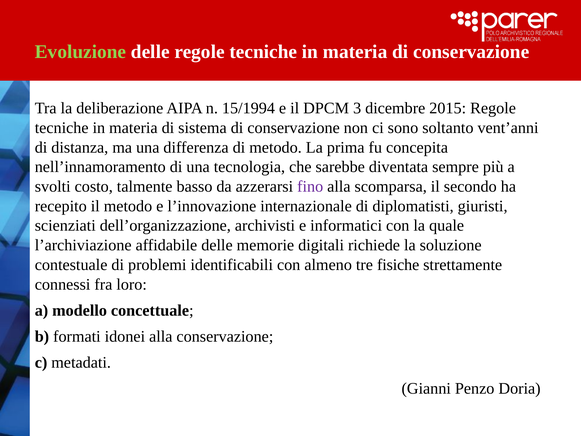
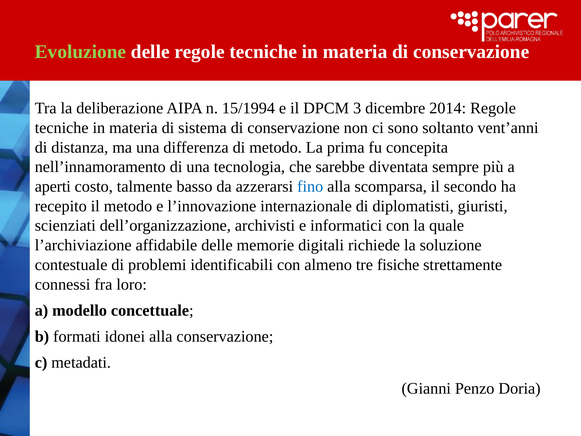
2015: 2015 -> 2014
svolti: svolti -> aperti
fino colour: purple -> blue
